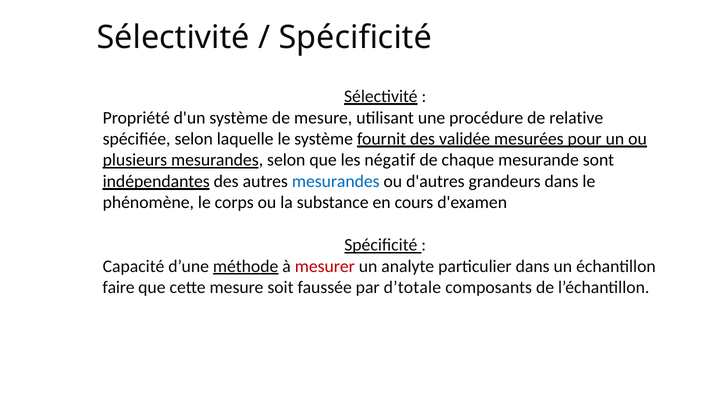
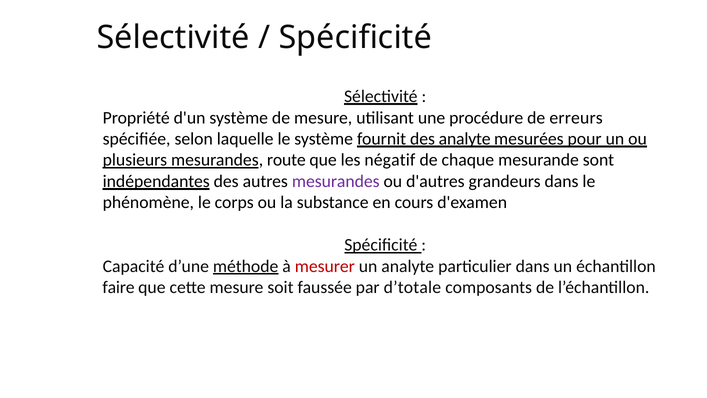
relative: relative -> erreurs
des validée: validée -> analyte
mesurandes selon: selon -> route
mesurandes at (336, 181) colour: blue -> purple
